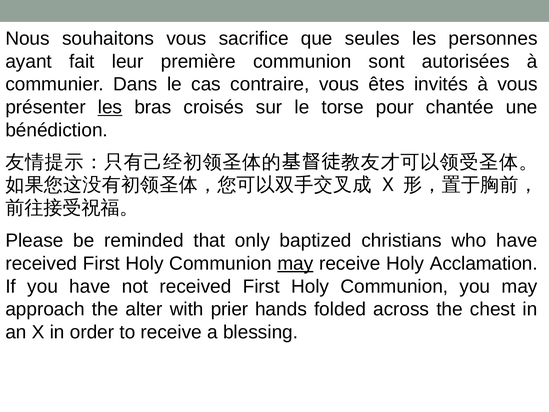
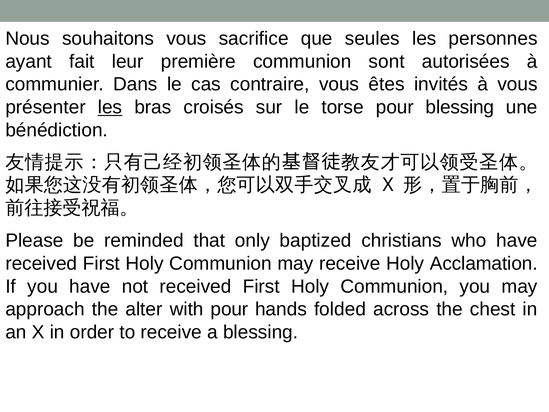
pour chantée: chantée -> blessing
may at (295, 263) underline: present -> none
with prier: prier -> pour
